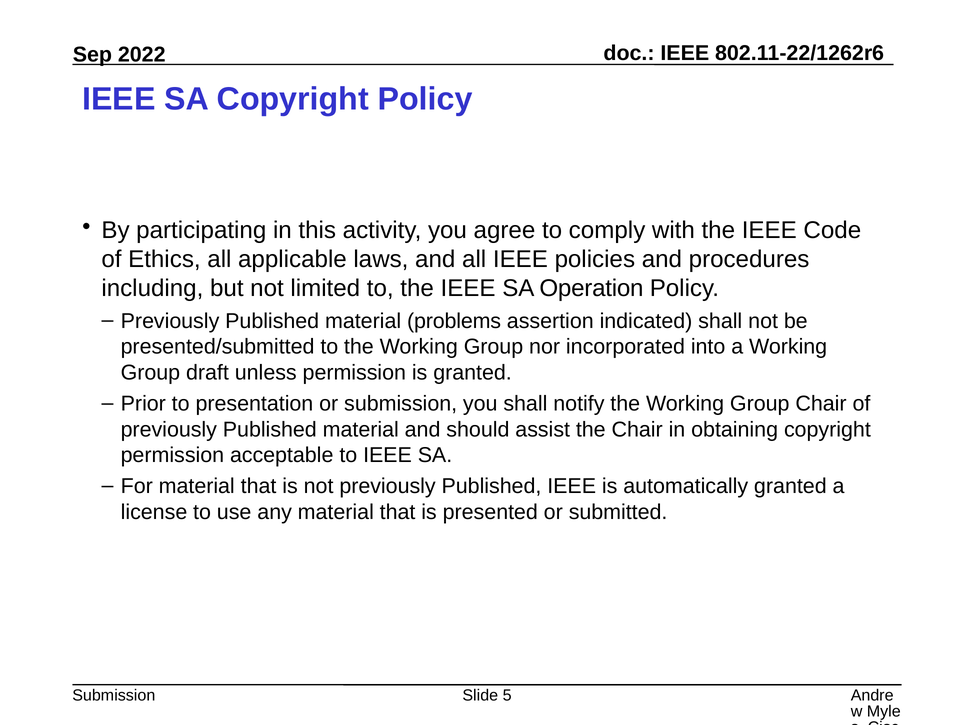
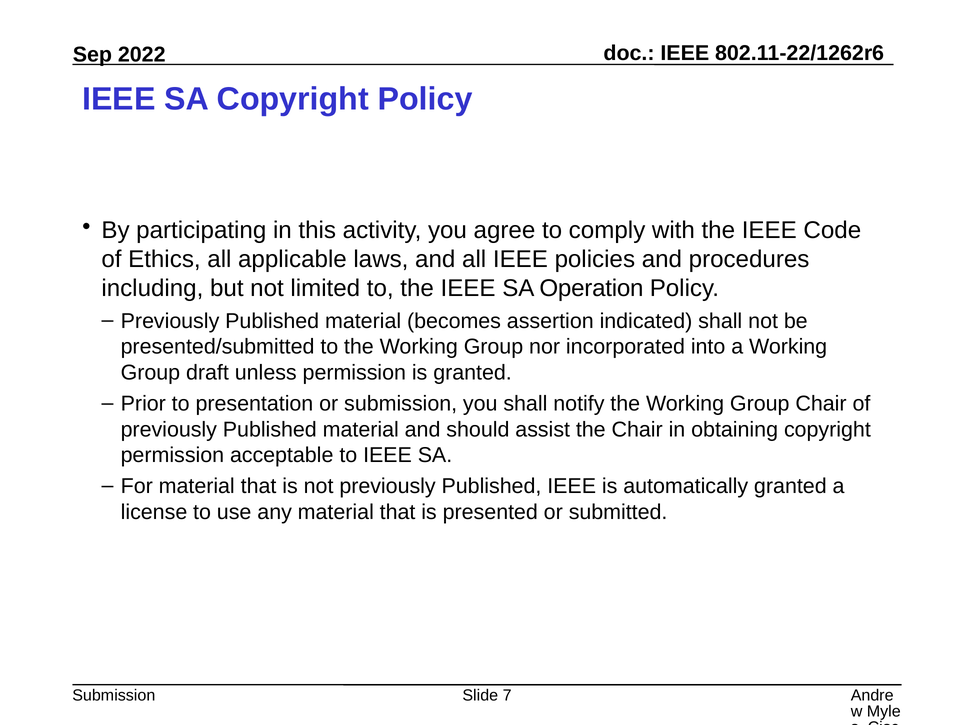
problems: problems -> becomes
5: 5 -> 7
